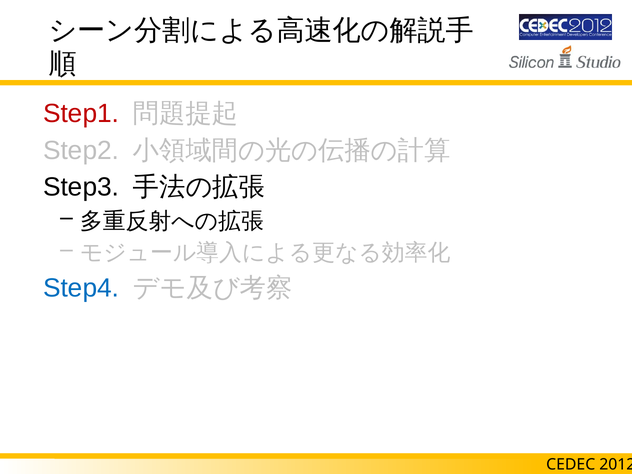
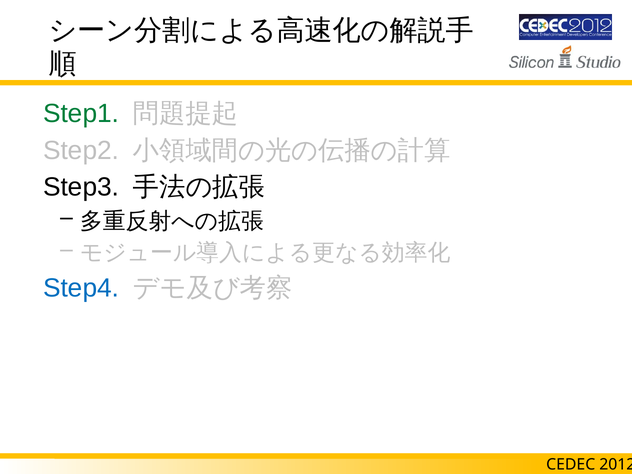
Step1 colour: red -> green
